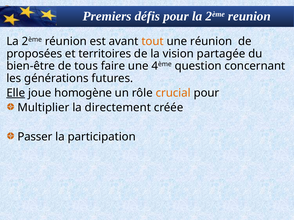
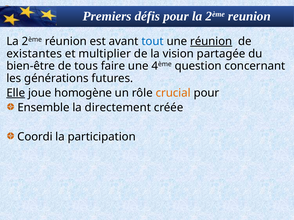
tout colour: orange -> blue
réunion at (211, 41) underline: none -> present
proposées: proposées -> existantes
territoires: territoires -> multiplier
Multiplier: Multiplier -> Ensemble
Passer: Passer -> Coordi
